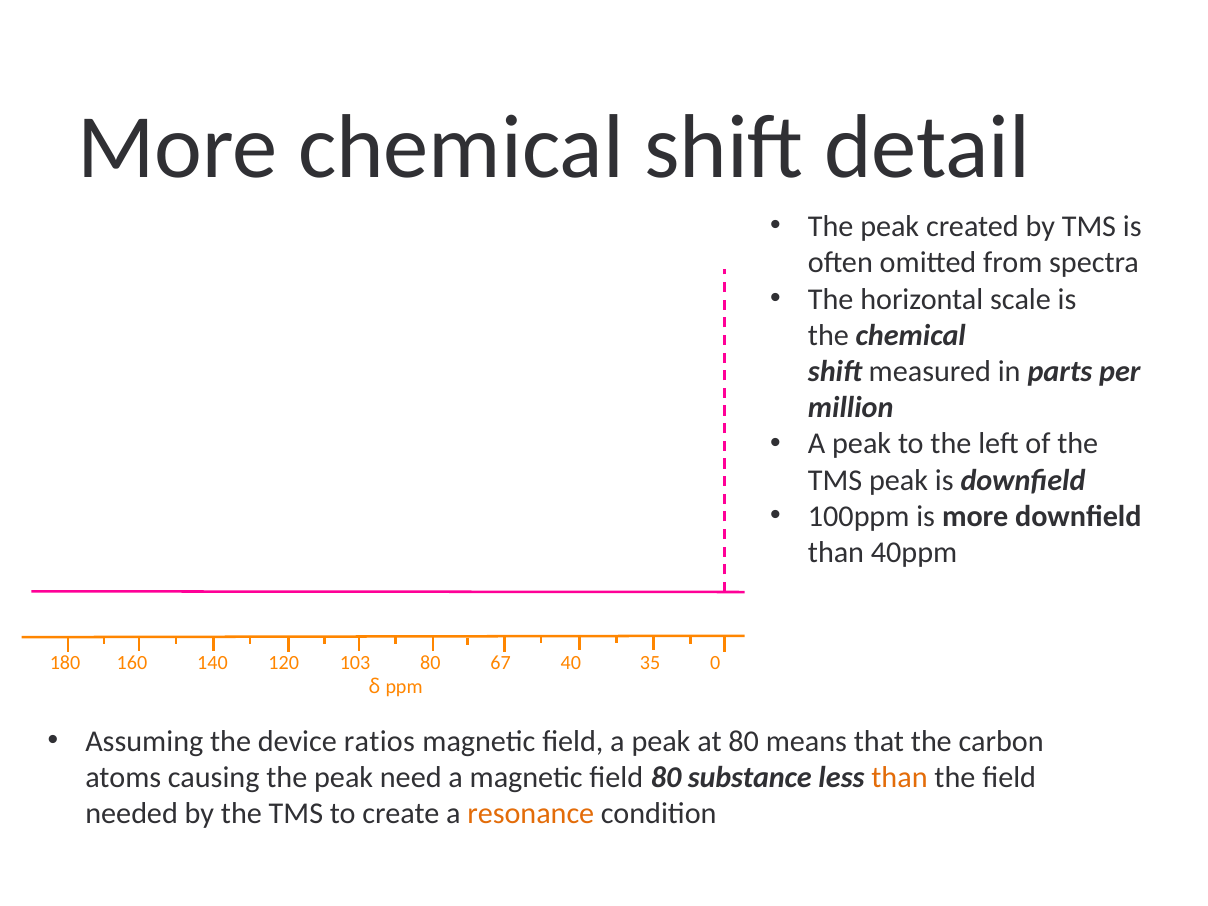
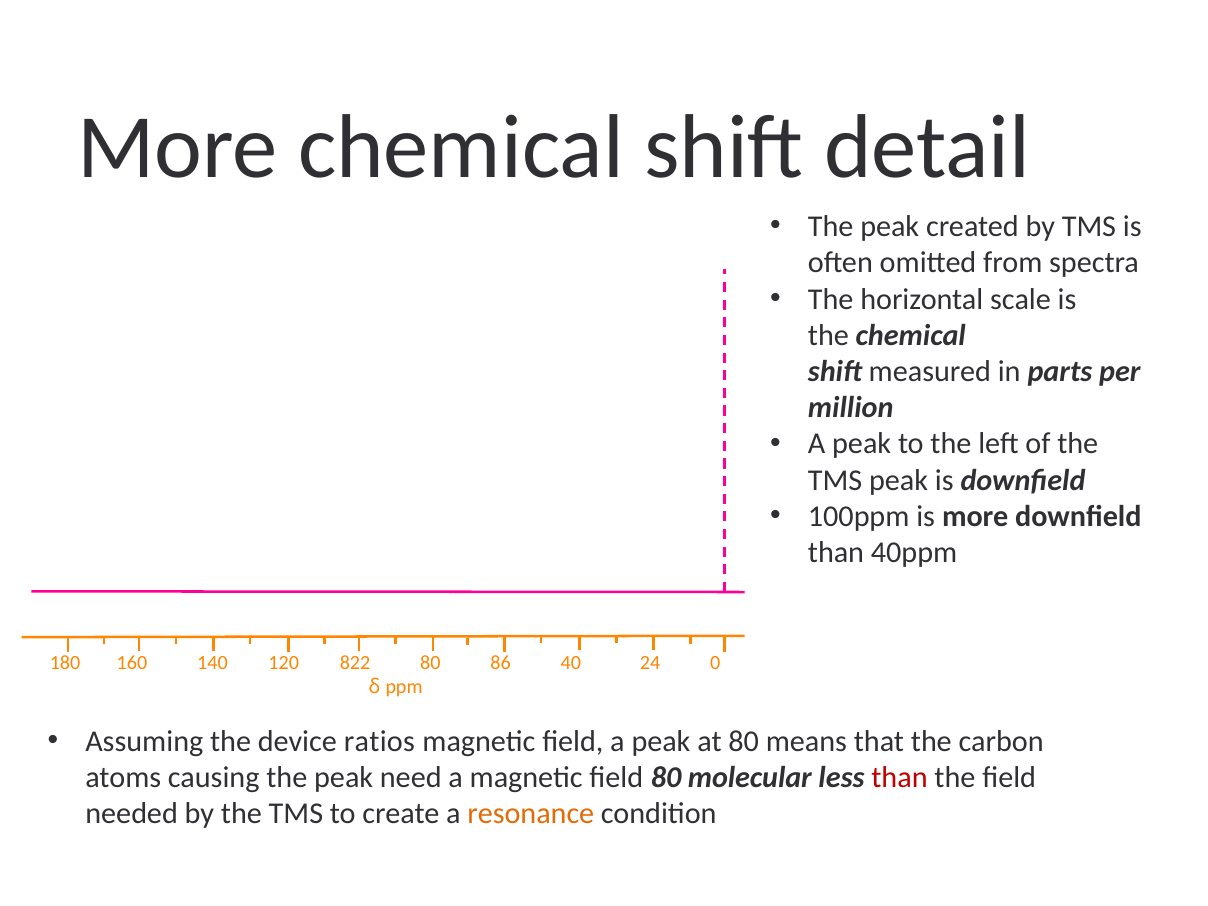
103: 103 -> 822
67: 67 -> 86
35: 35 -> 24
substance: substance -> molecular
than at (900, 778) colour: orange -> red
